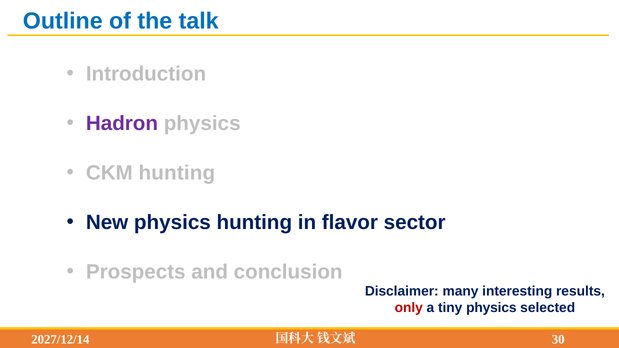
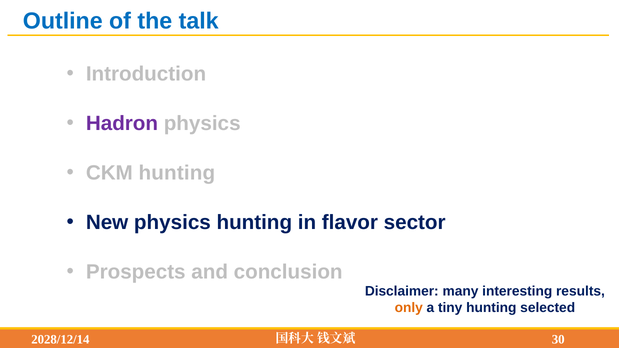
only colour: red -> orange
tiny physics: physics -> hunting
2027/12/14: 2027/12/14 -> 2028/12/14
